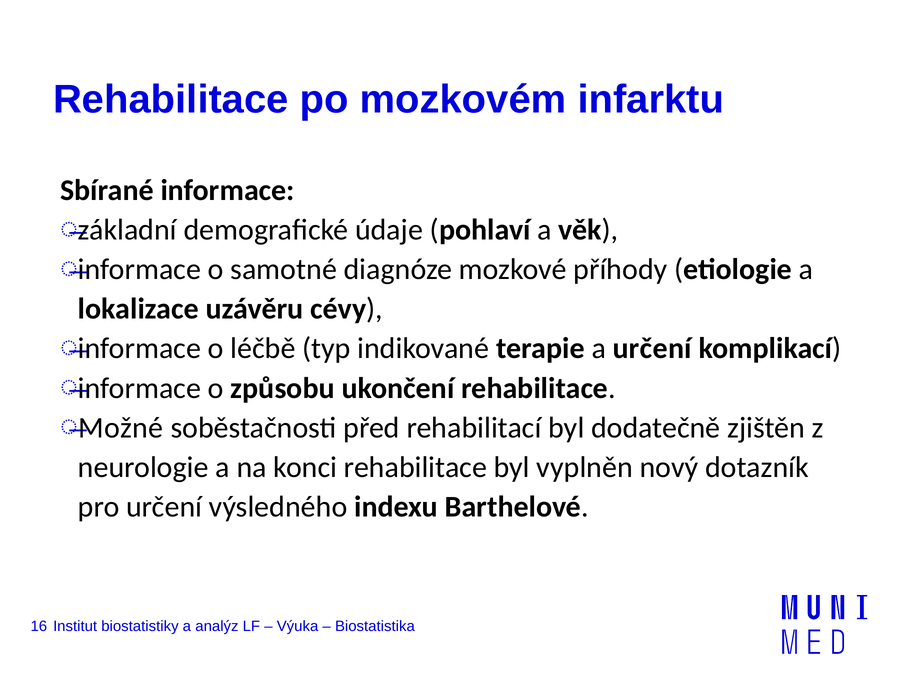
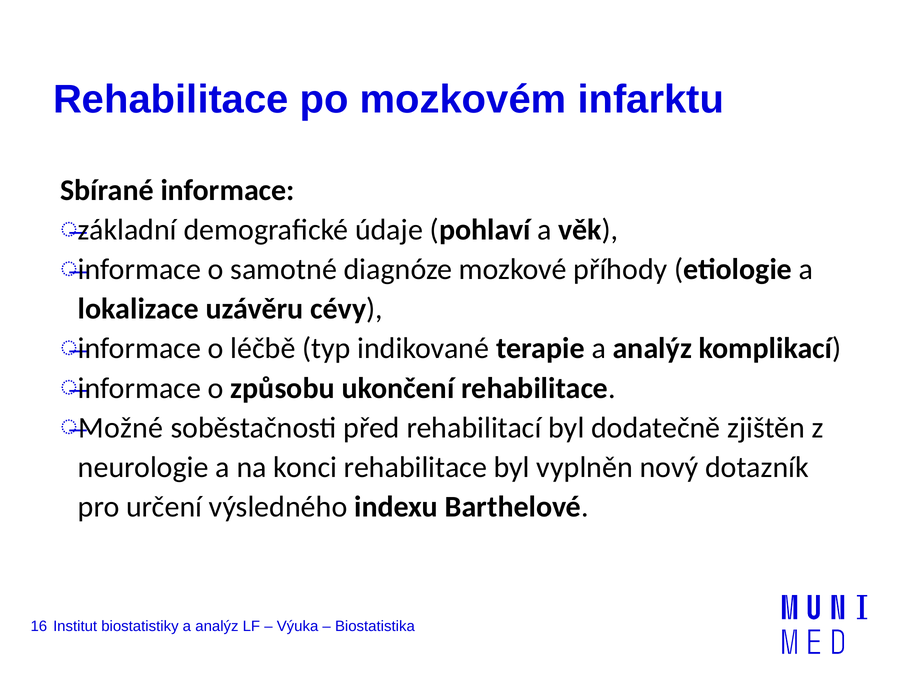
terapie a určení: určení -> analýz
